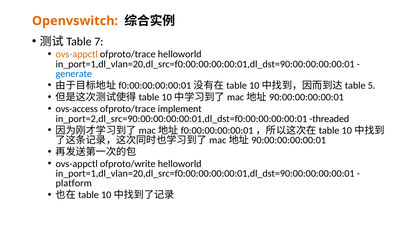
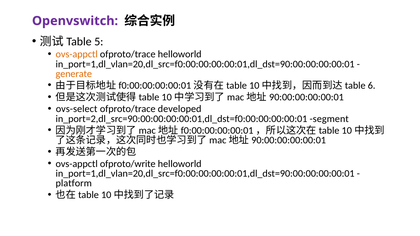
Openvswitch colour: orange -> purple
7: 7 -> 5
generate colour: blue -> orange
5: 5 -> 6
ovs-access: ovs-access -> ovs-select
implement: implement -> developed
threaded: threaded -> segment
